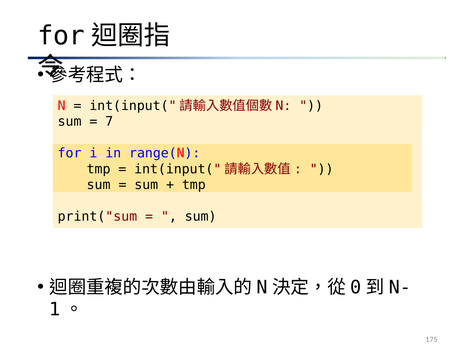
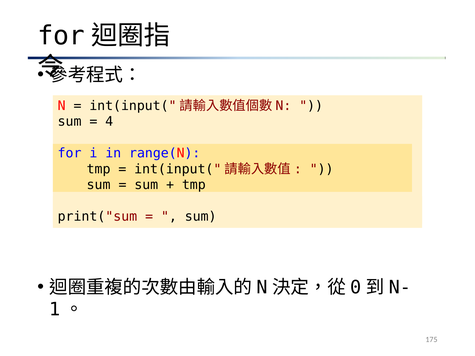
7: 7 -> 4
